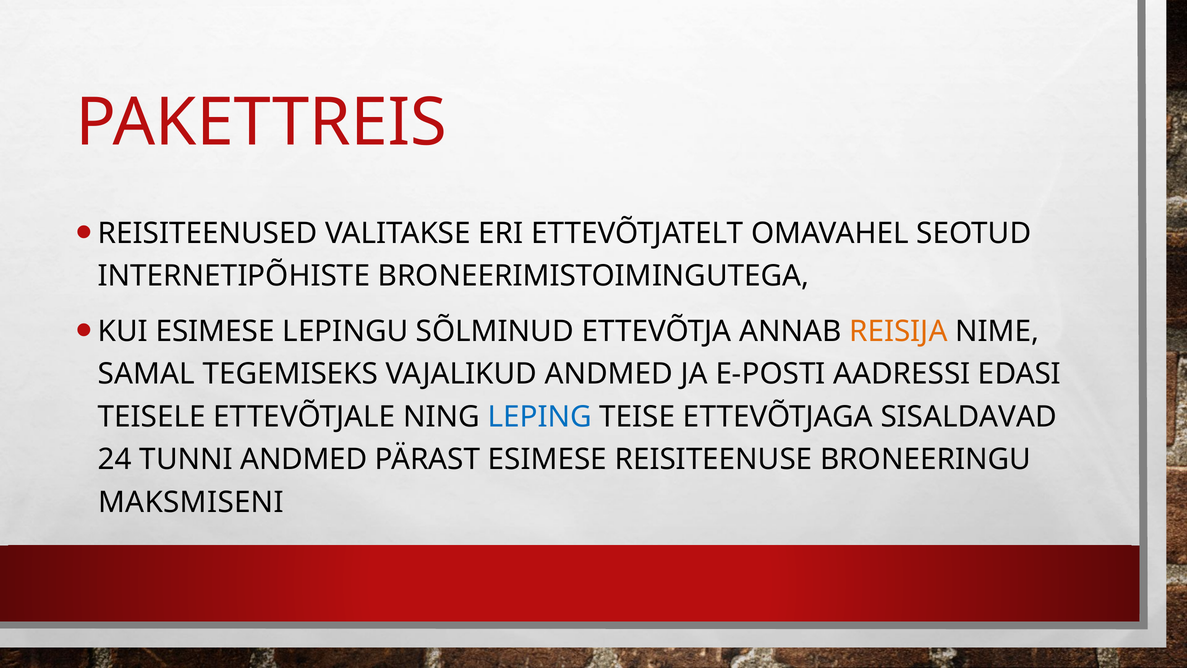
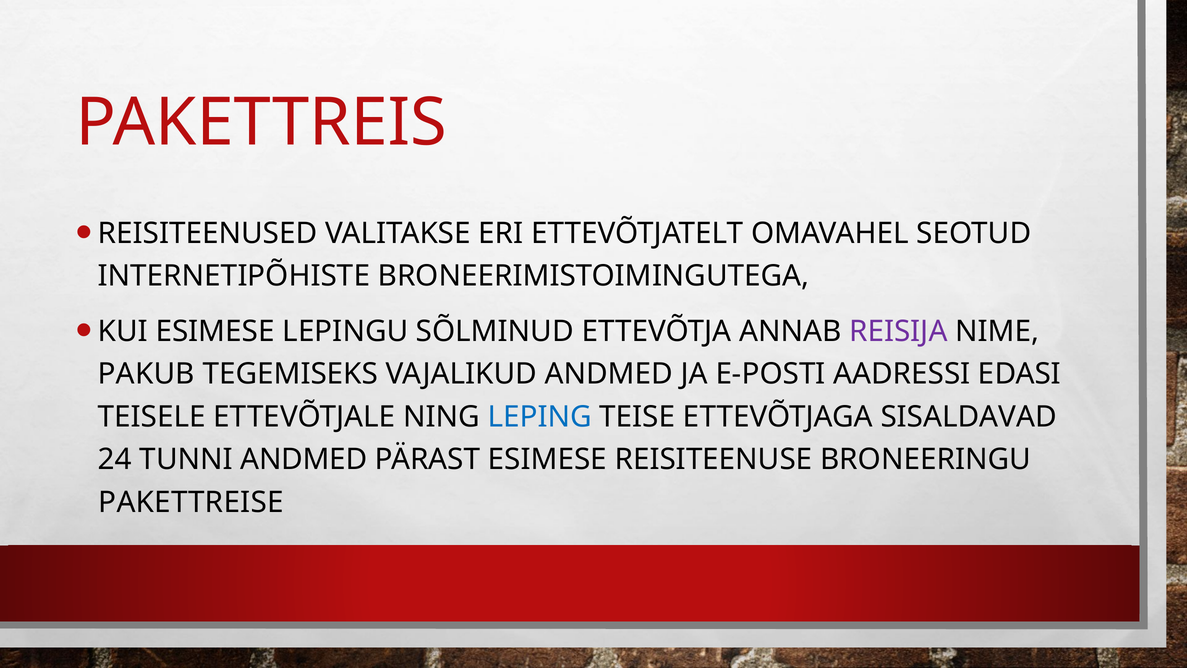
REISIJA colour: orange -> purple
SAMAL: SAMAL -> PAKUB
MAKSMISENI: MAKSMISENI -> PAKETTREISE
